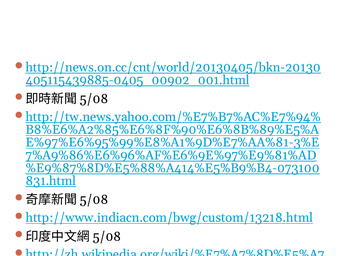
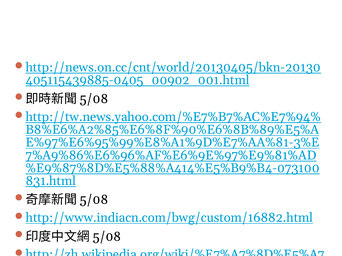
http://www.indiacn.com/bwg/custom/13218.html: http://www.indiacn.com/bwg/custom/13218.html -> http://www.indiacn.com/bwg/custom/16882.html
